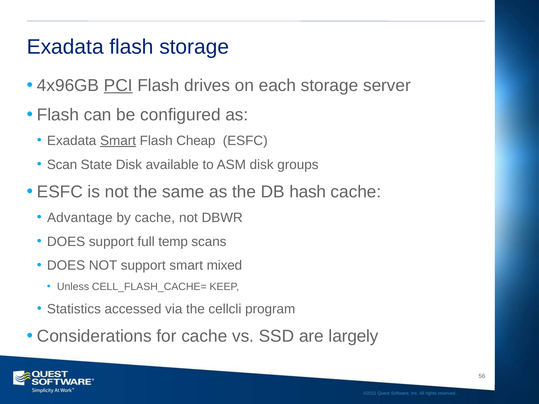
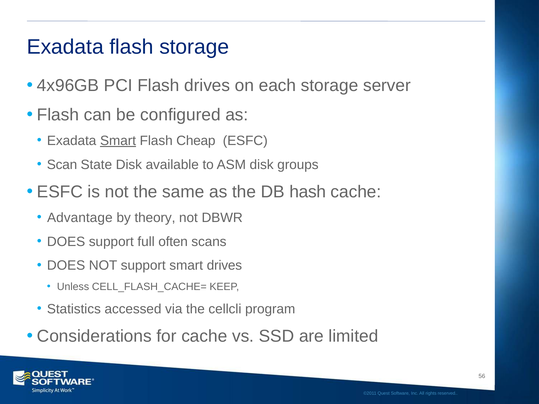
PCI underline: present -> none
by cache: cache -> theory
temp: temp -> often
smart mixed: mixed -> drives
largely: largely -> limited
